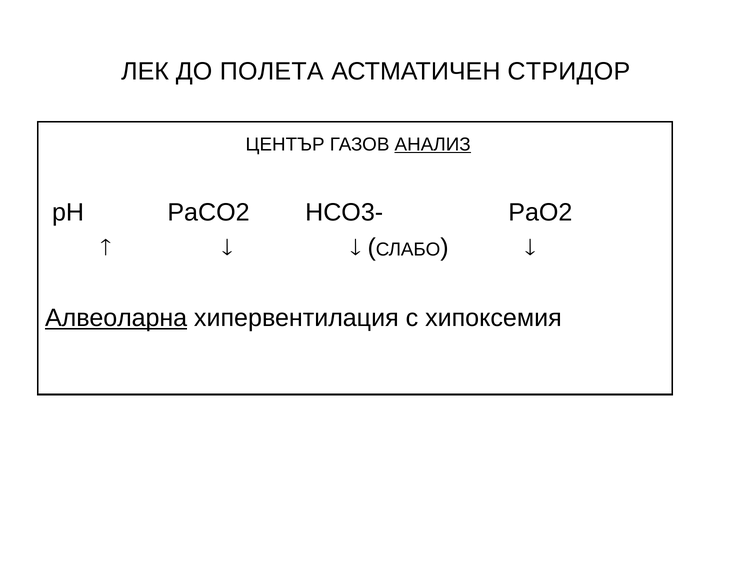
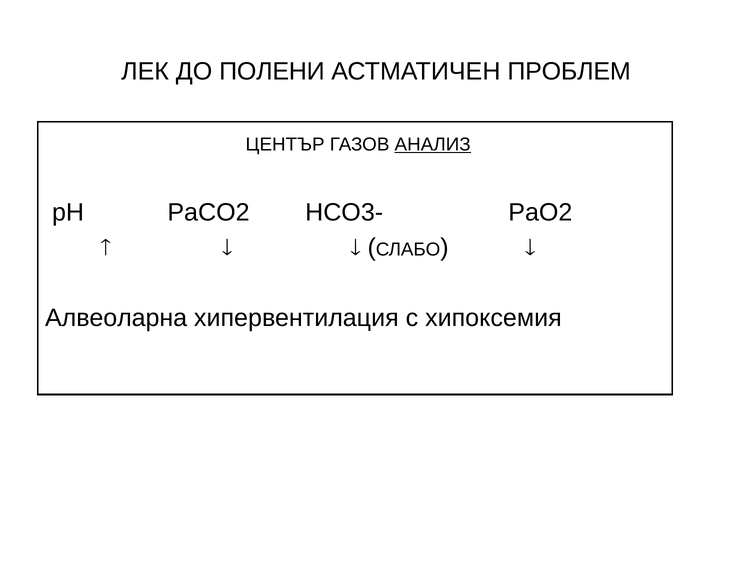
ПОЛЕТА: ПОЛЕТА -> ПОЛЕНИ
СТРИДОР: СТРИДОР -> ПРОБЛЕМ
Алвеоларна underline: present -> none
